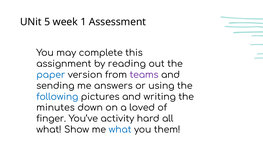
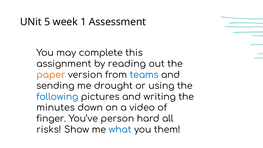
paper colour: blue -> orange
teams colour: purple -> blue
answers: answers -> drought
loved: loved -> video
activity: activity -> person
what at (49, 130): what -> risks
